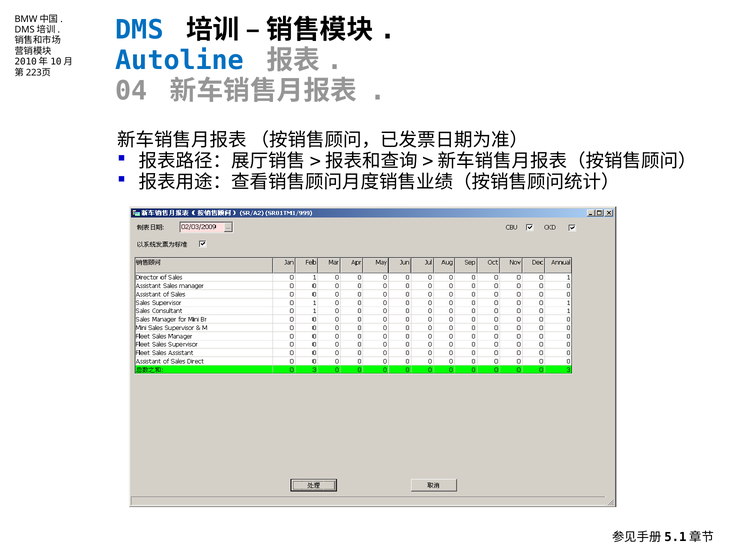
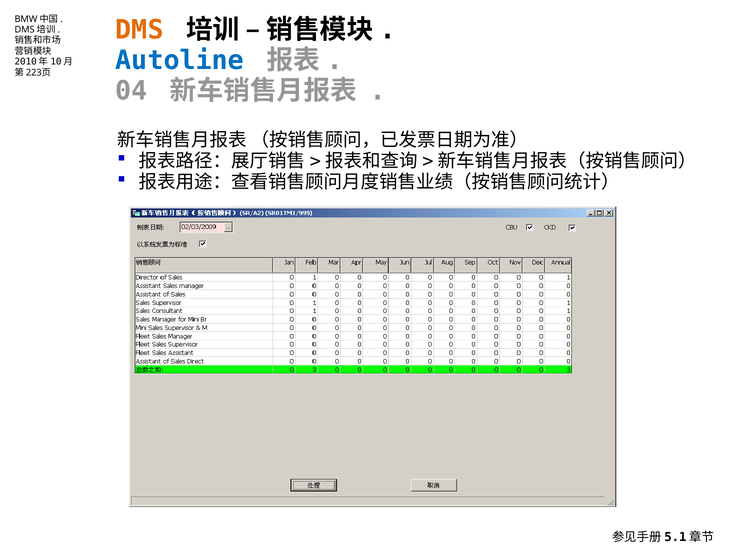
DMS colour: blue -> orange
